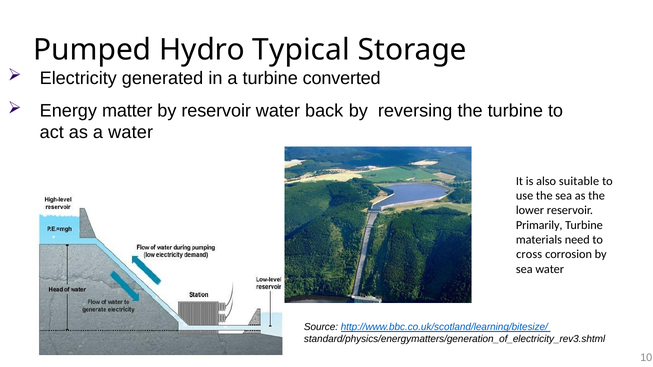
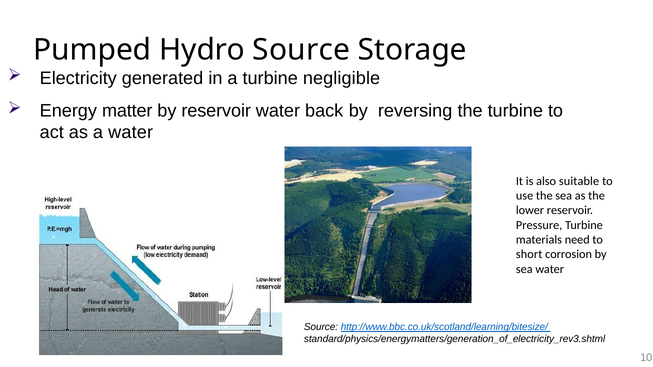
Hydro Typical: Typical -> Source
converted: converted -> negligible
Primarily: Primarily -> Pressure
cross: cross -> short
